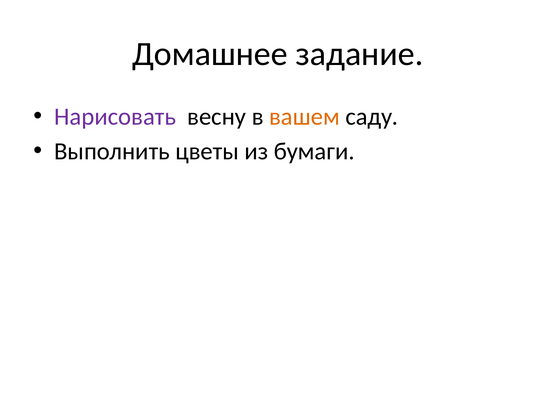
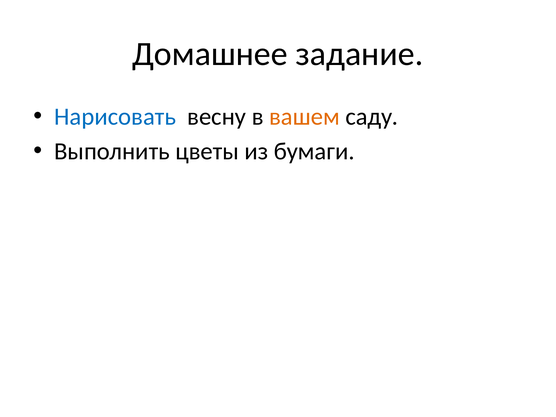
Нарисовать colour: purple -> blue
